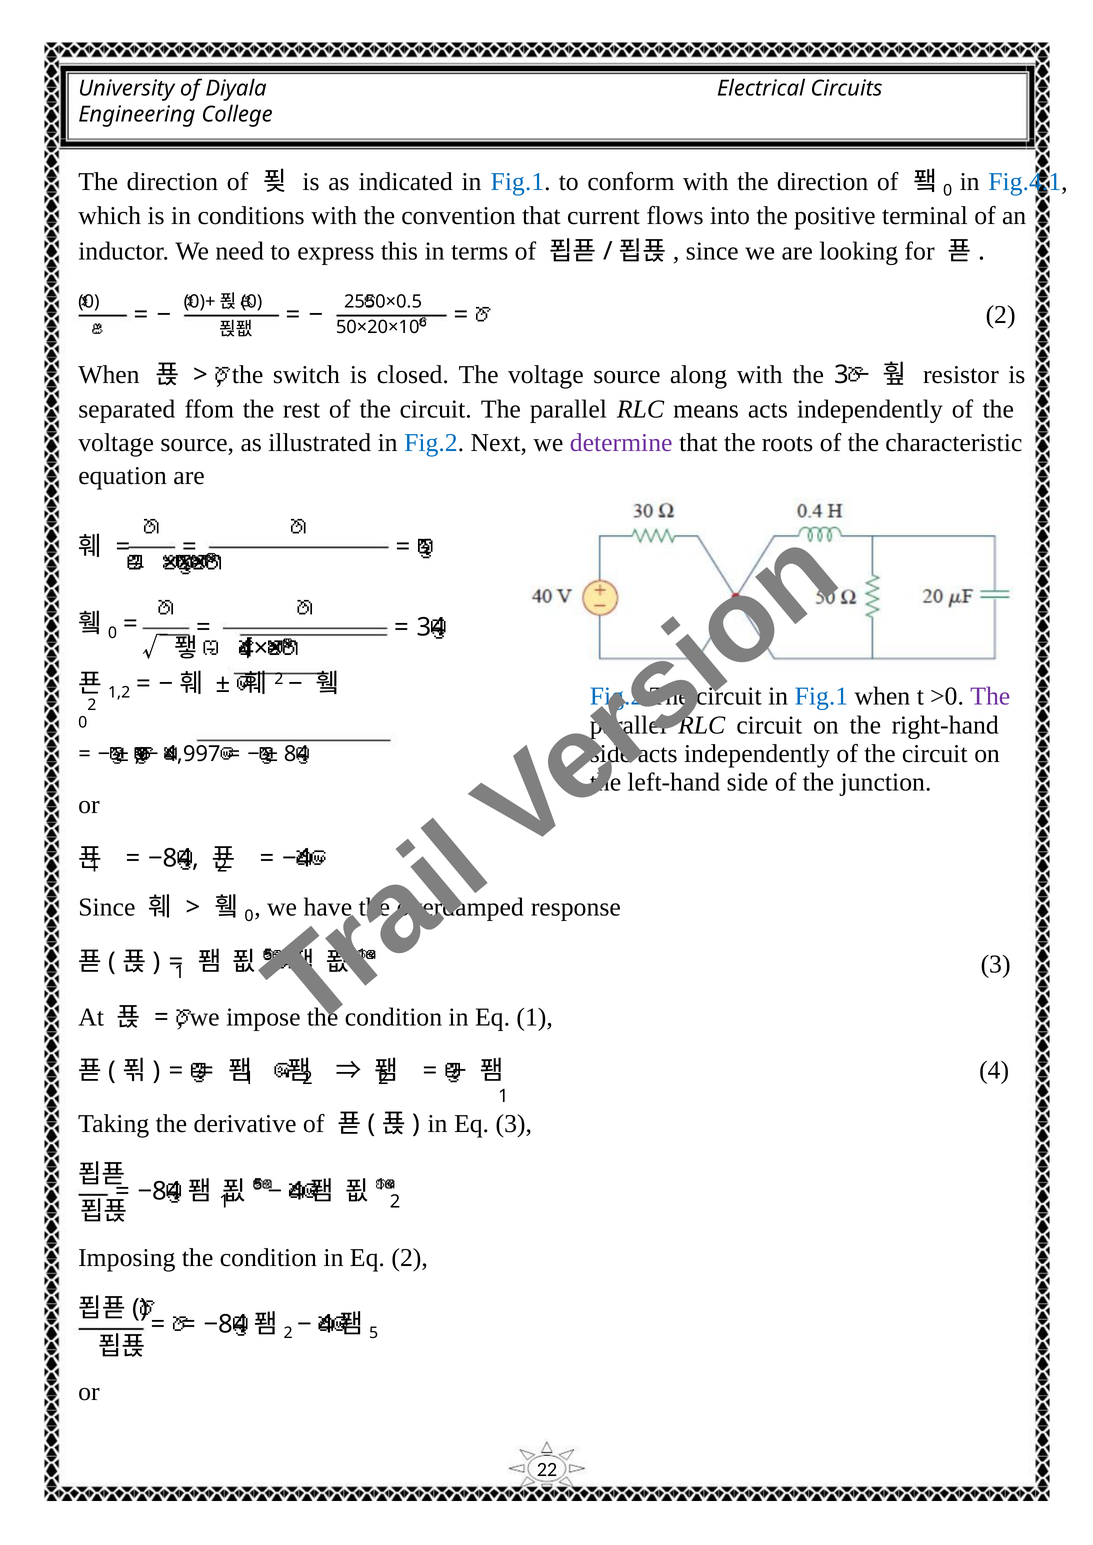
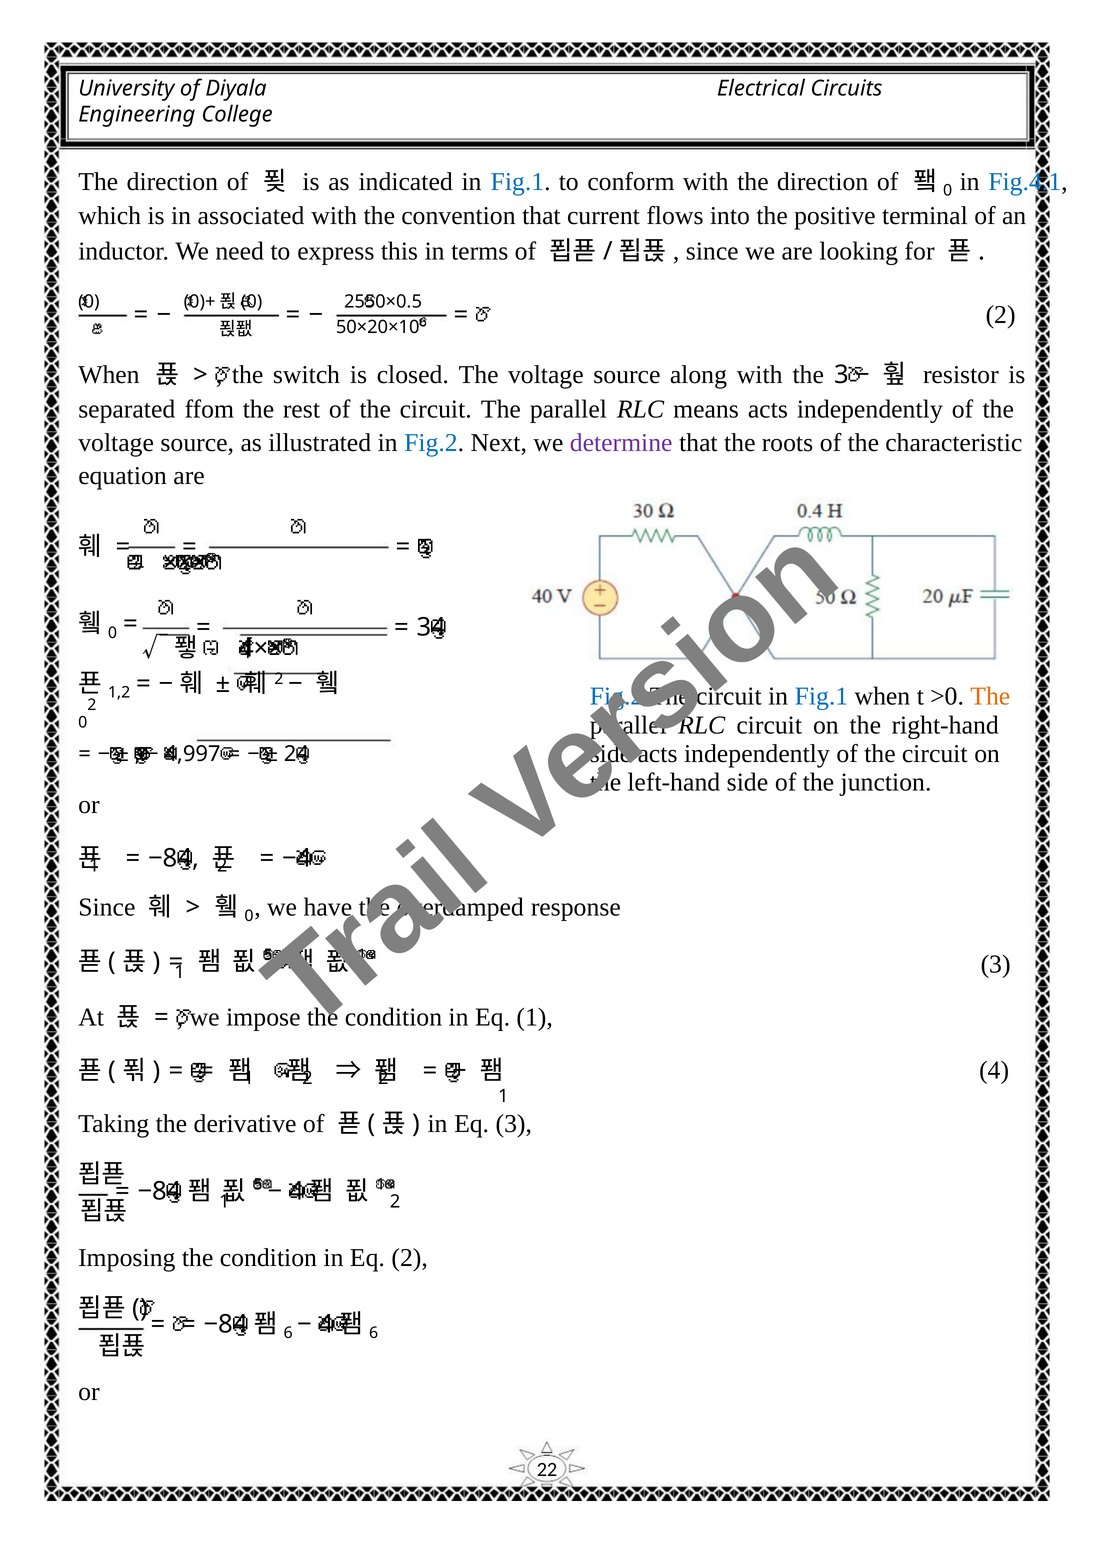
conditions: conditions -> associated
The at (990, 696) colour: purple -> orange
8 at (290, 754): 8 -> 2
2 at (288, 1333): 2 -> 6
5 at (374, 1333): 5 -> 6
